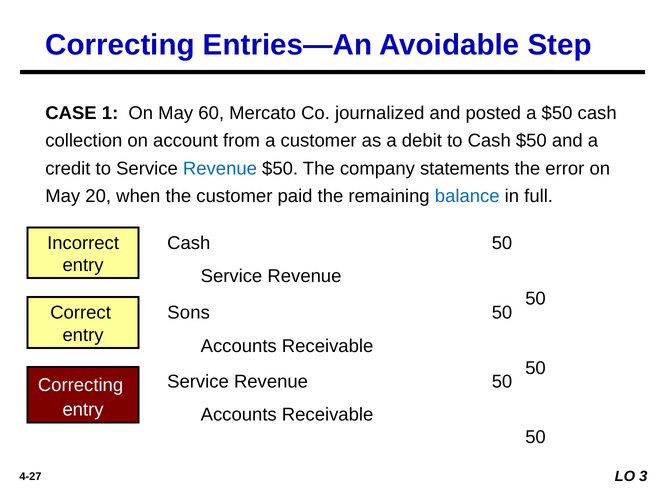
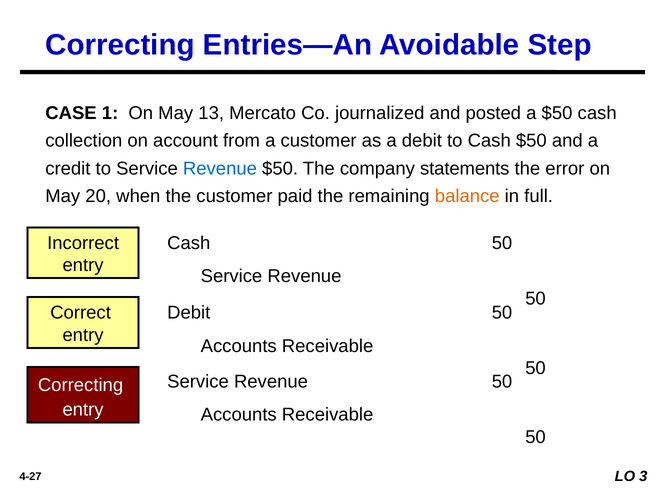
60: 60 -> 13
balance colour: blue -> orange
Sons at (189, 313): Sons -> Debit
